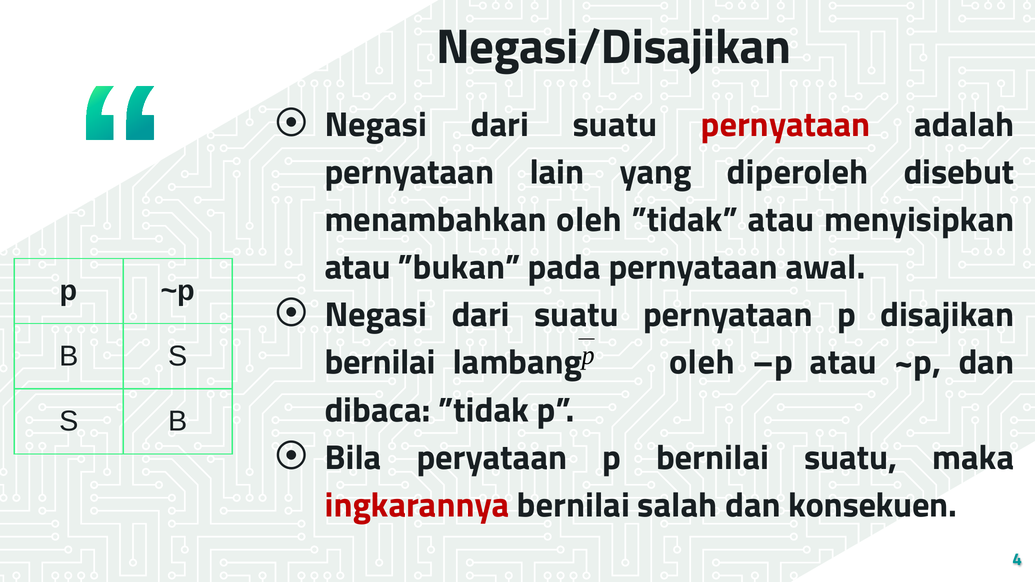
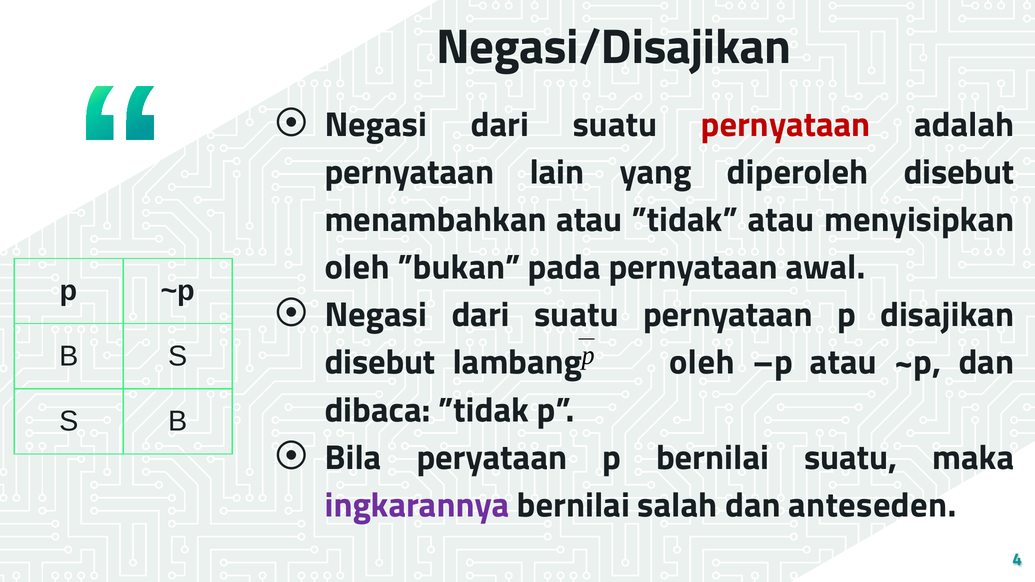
menambahkan oleh: oleh -> atau
atau at (358, 268): atau -> oleh
bernilai at (380, 363): bernilai -> disebut
ingkarannya colour: red -> purple
konsekuen: konsekuen -> anteseden
